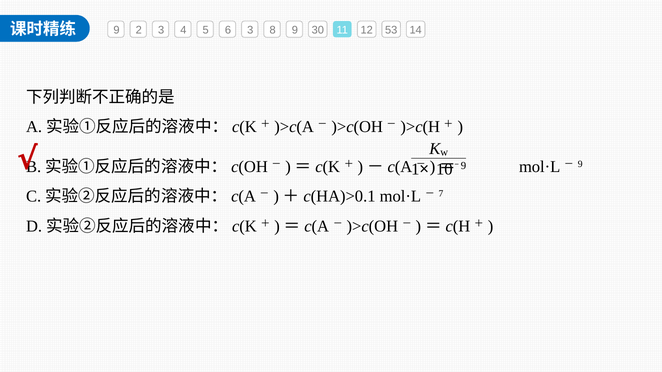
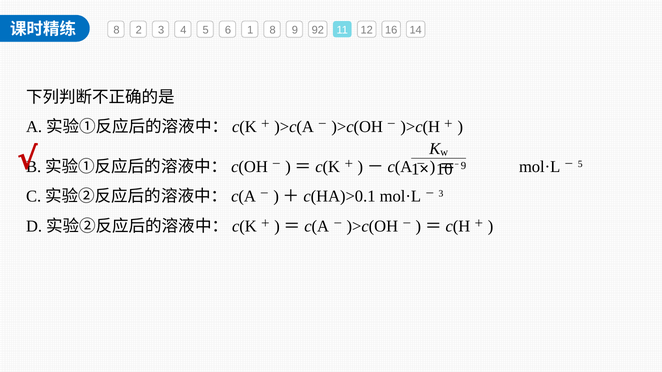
9 at (116, 30): 9 -> 8
6 3: 3 -> 1
30: 30 -> 92
53: 53 -> 16
9 at (580, 164): 9 -> 5
7 at (441, 194): 7 -> 3
